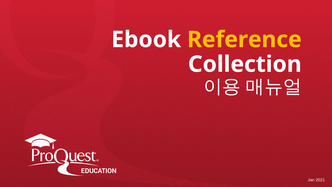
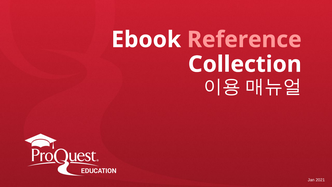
Reference colour: yellow -> pink
